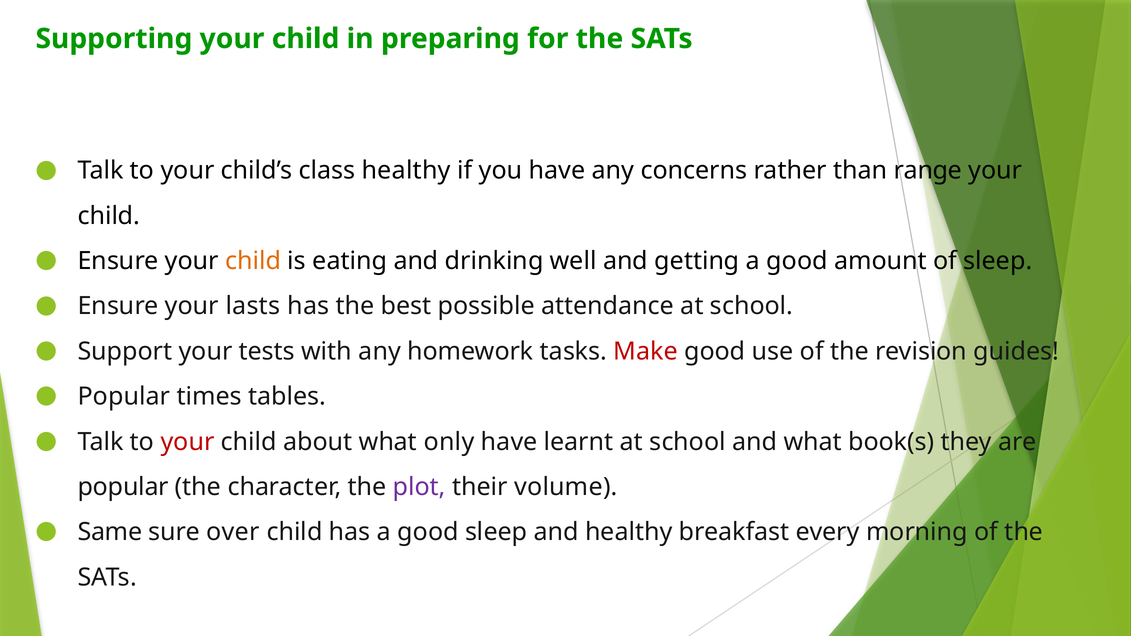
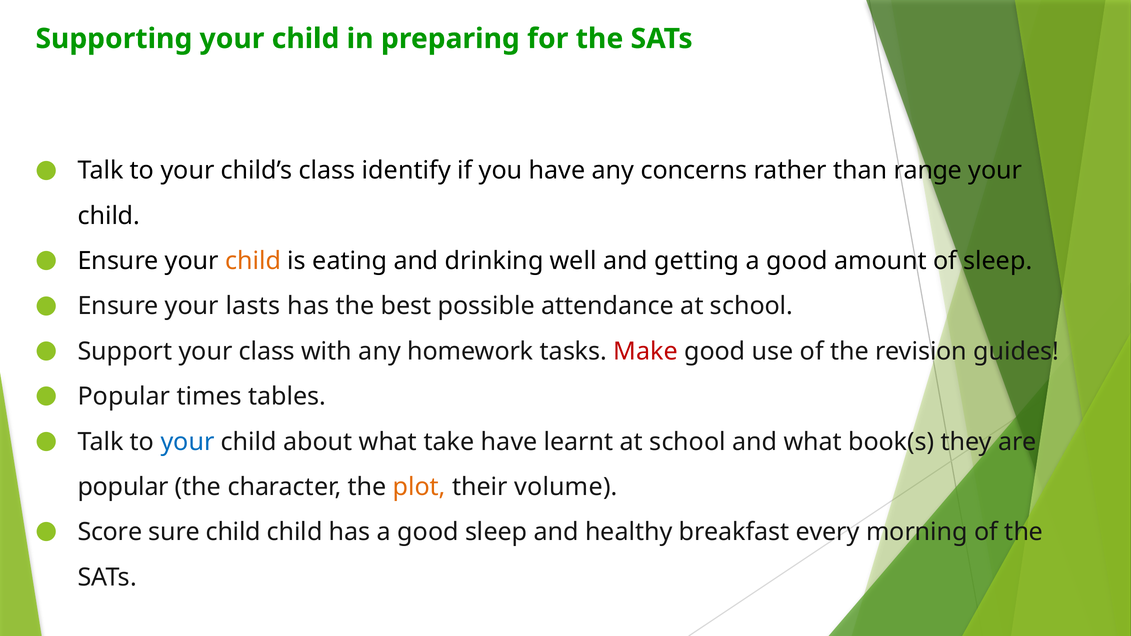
class healthy: healthy -> identify
your tests: tests -> class
your at (187, 442) colour: red -> blue
only: only -> take
plot colour: purple -> orange
Same: Same -> Score
sure over: over -> child
